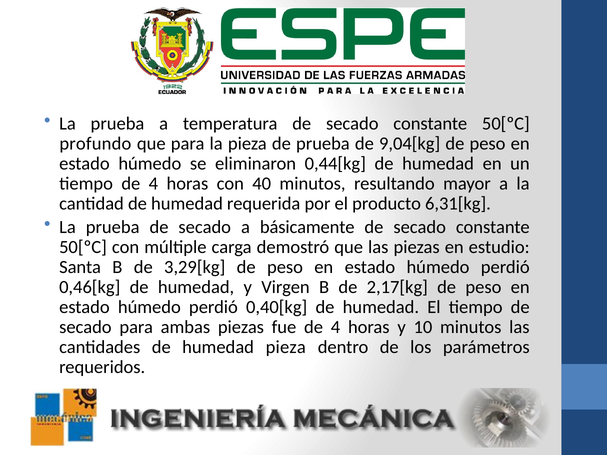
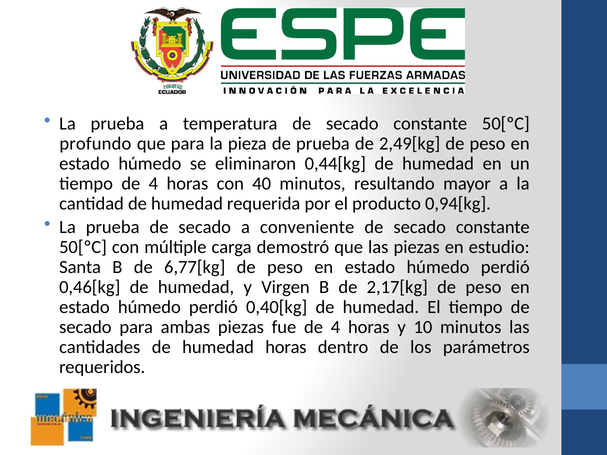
9,04[kg: 9,04[kg -> 2,49[kg
6,31[kg: 6,31[kg -> 0,94[kg
básicamente: básicamente -> conveniente
3,29[kg: 3,29[kg -> 6,77[kg
humedad pieza: pieza -> horas
